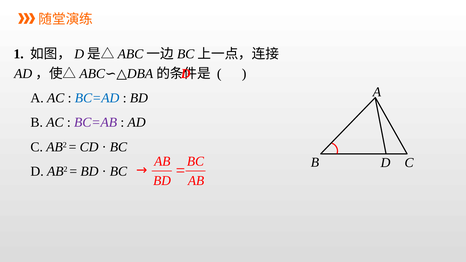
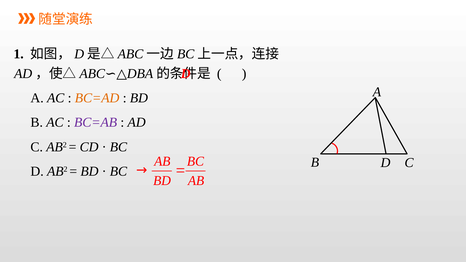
BC=AD colour: blue -> orange
